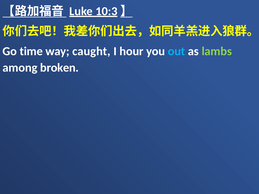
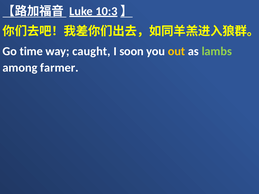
hour: hour -> soon
out colour: light blue -> yellow
broken: broken -> farmer
